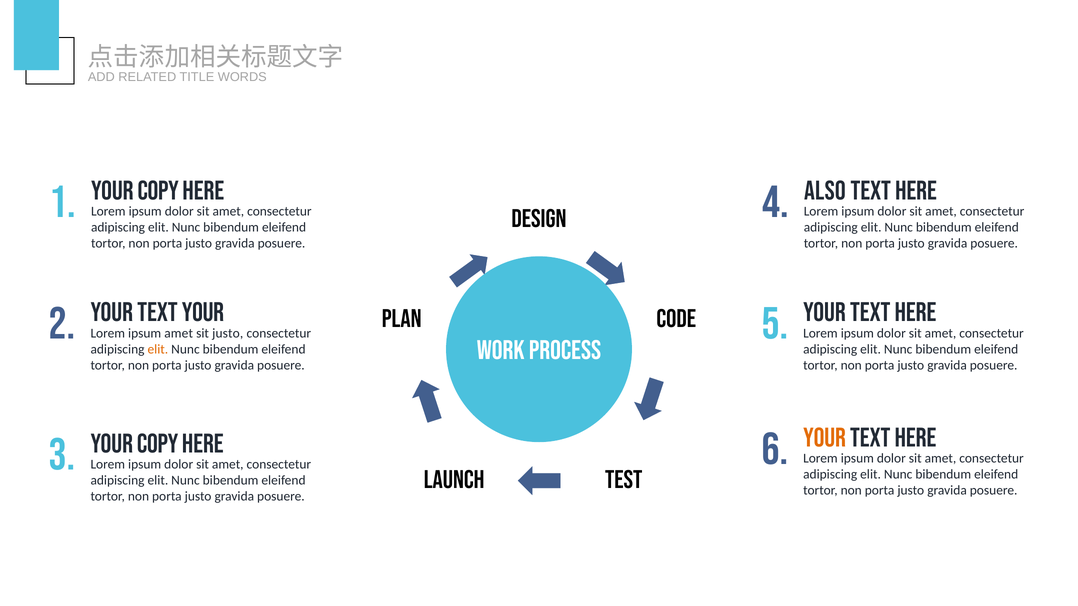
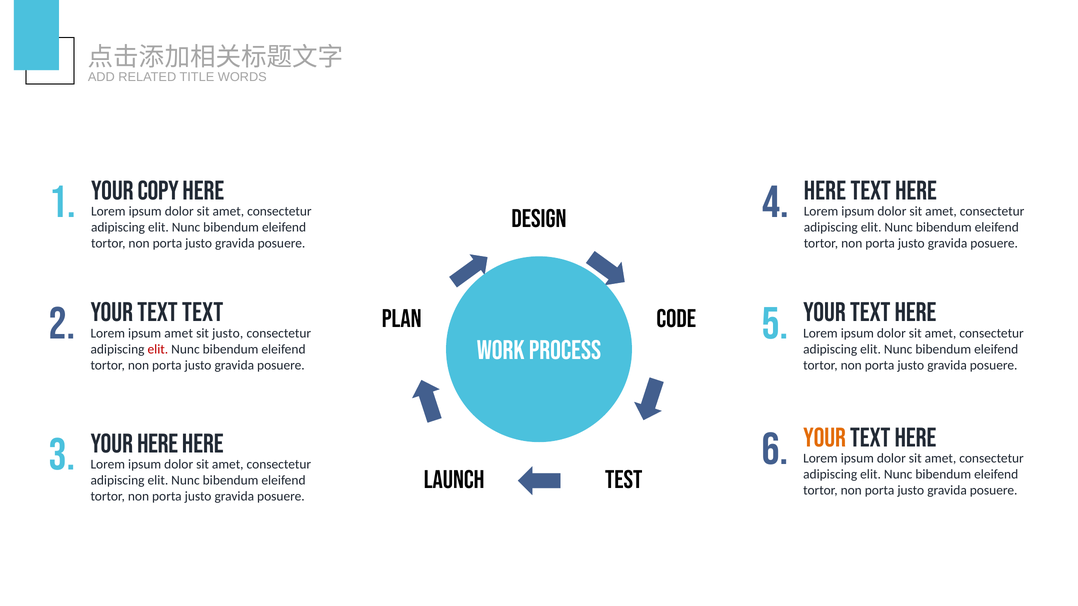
Also at (825, 191): Also -> Here
text your: your -> text
elit at (158, 349) colour: orange -> red
copy at (158, 444): copy -> here
